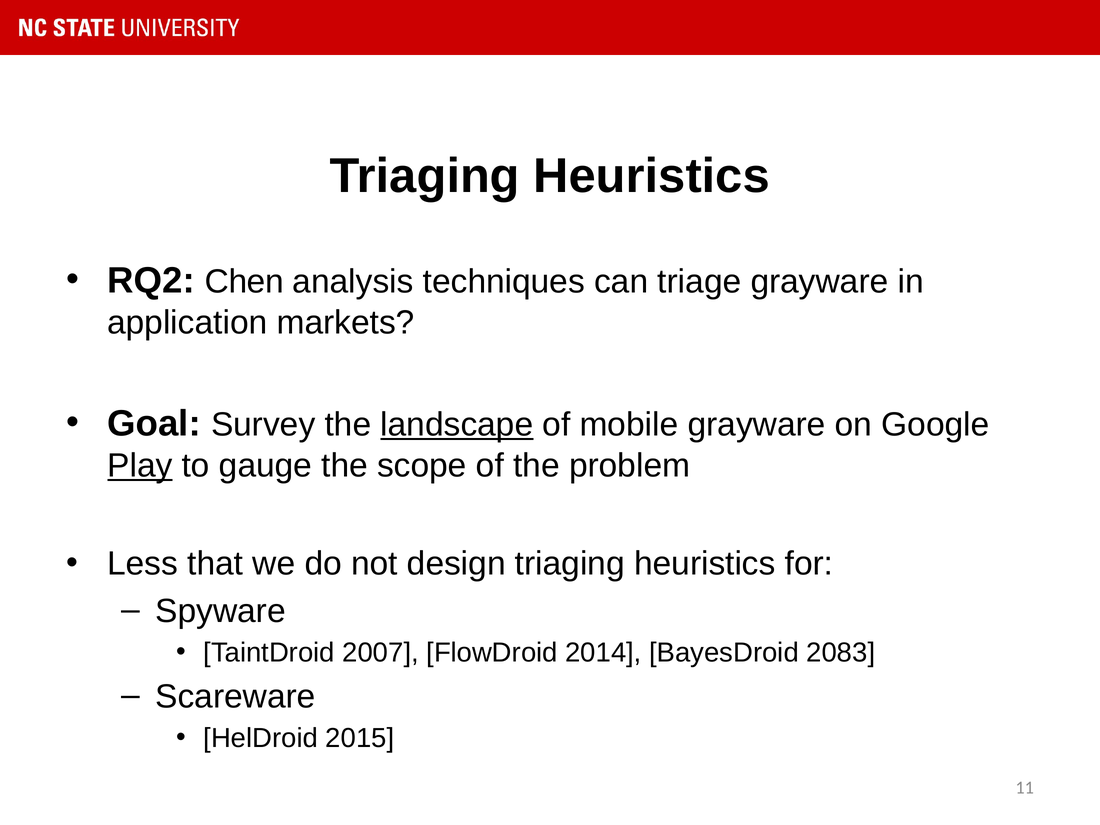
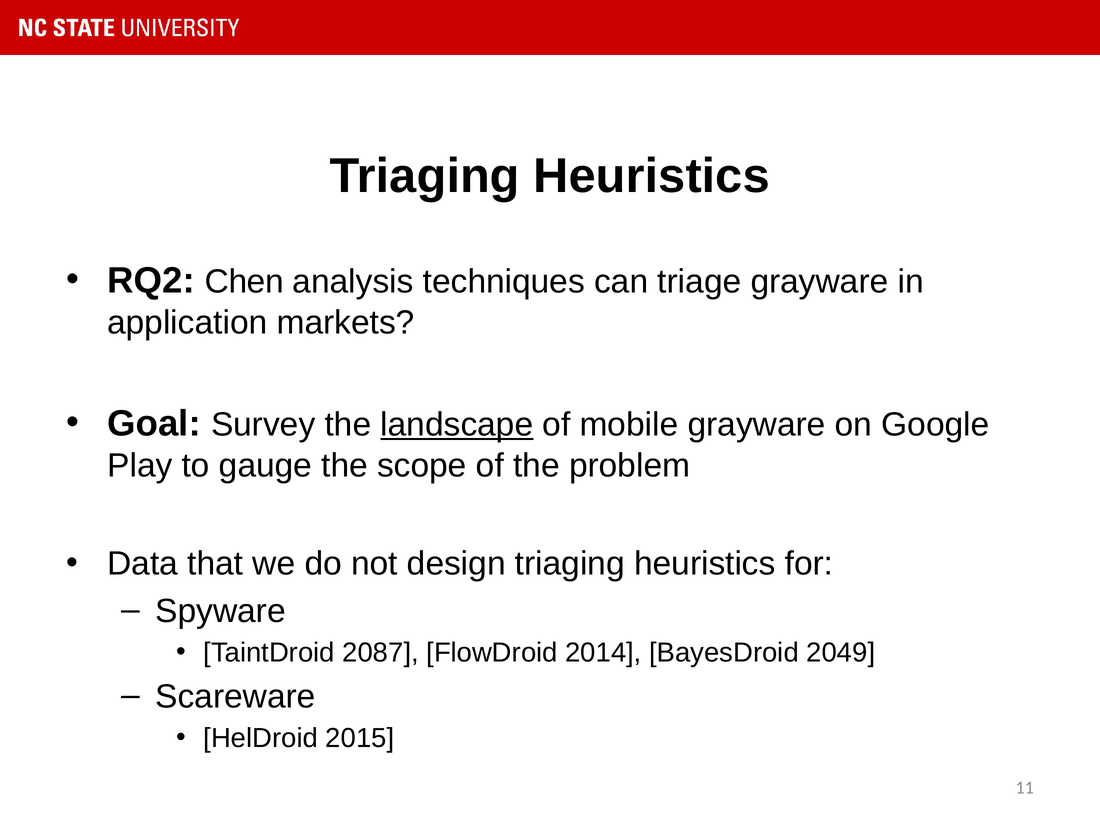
Play underline: present -> none
Less: Less -> Data
2007: 2007 -> 2087
2083: 2083 -> 2049
